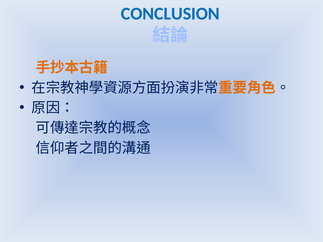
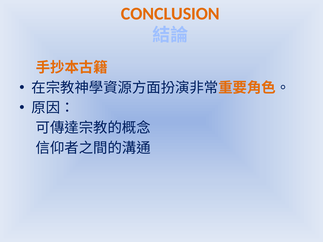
CONCLUSION colour: blue -> orange
